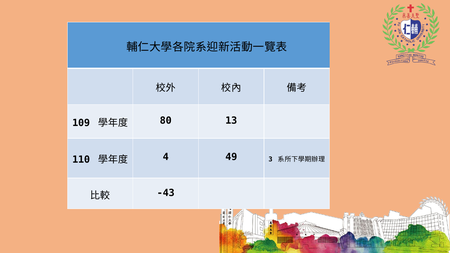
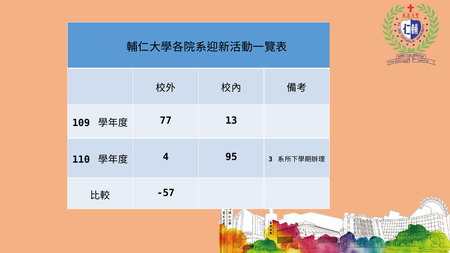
80: 80 -> 77
49: 49 -> 95
-43: -43 -> -57
